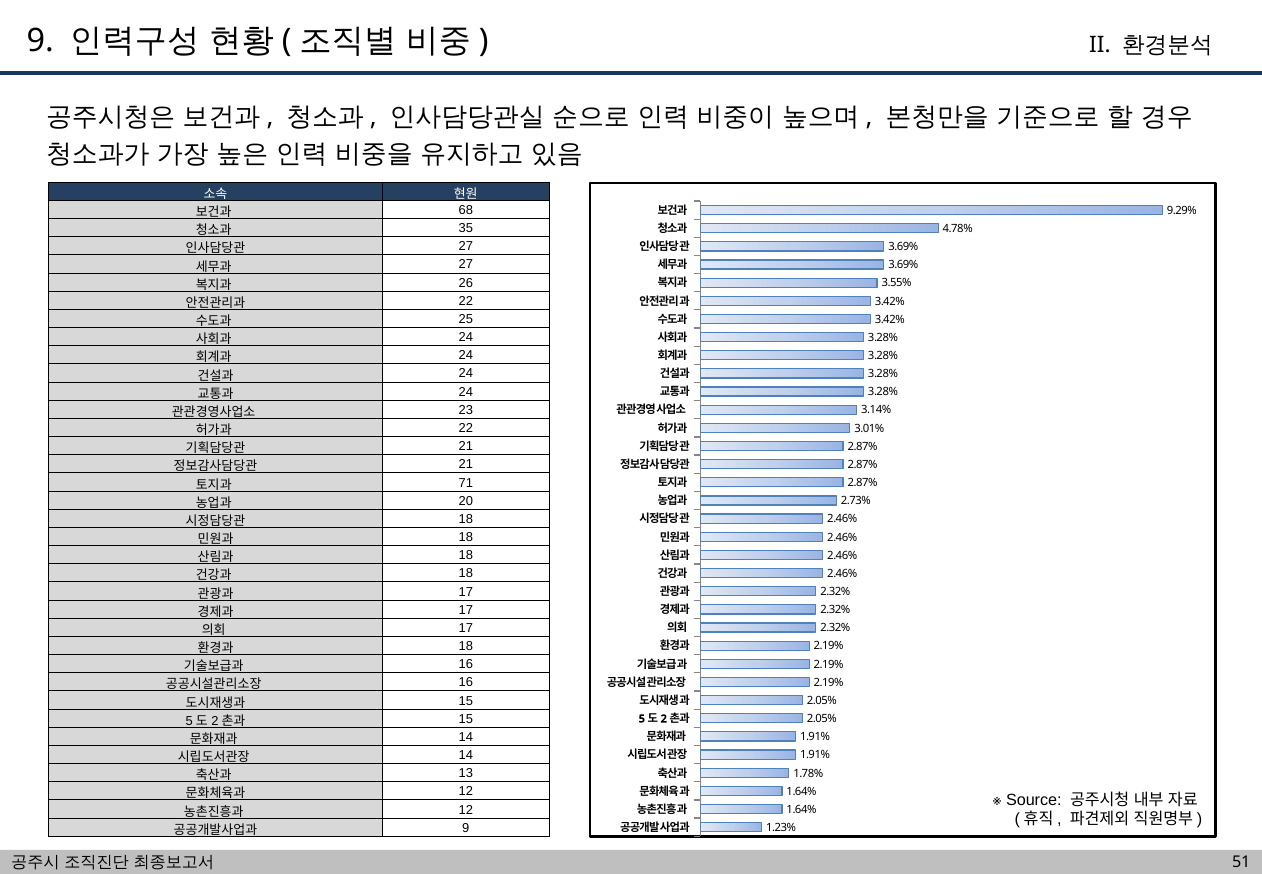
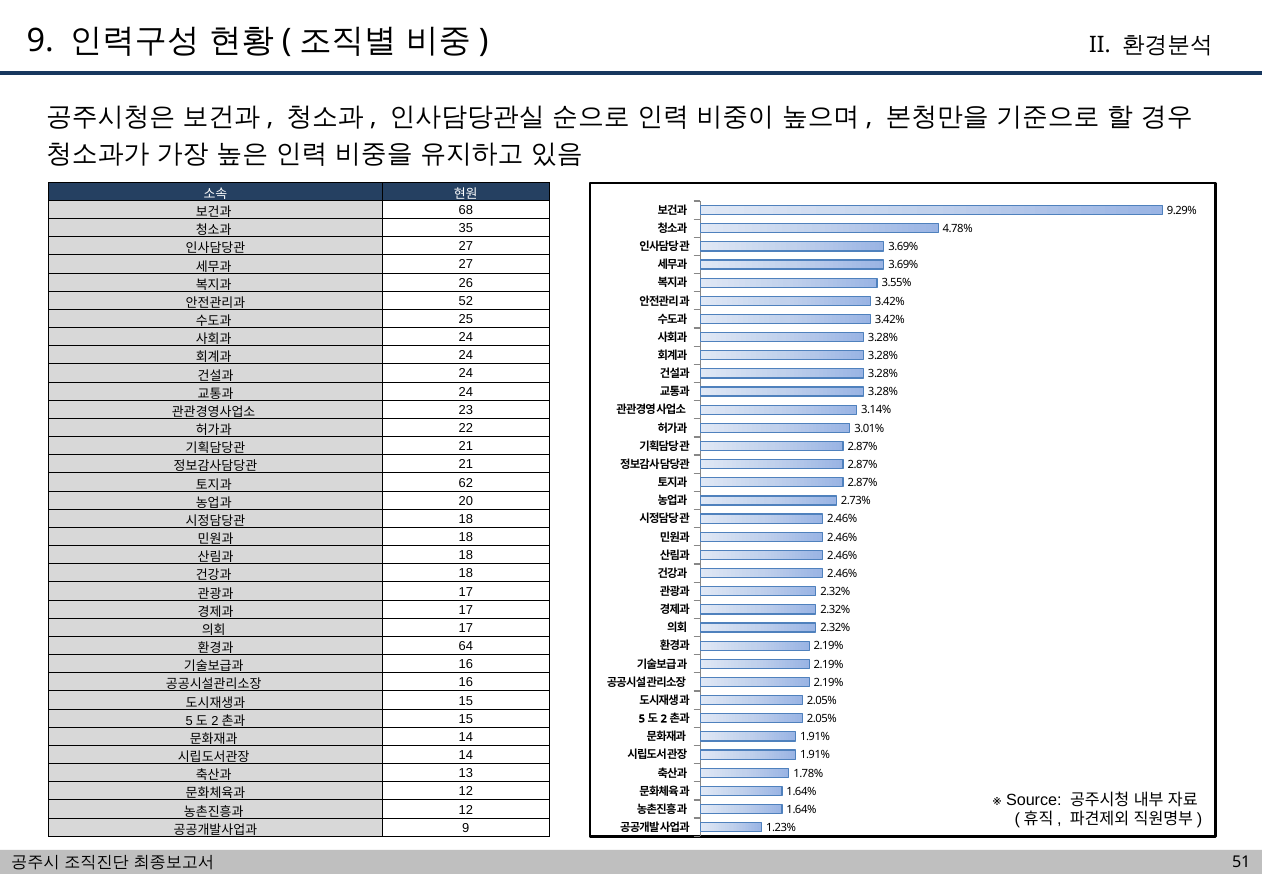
22 at (466, 301): 22 -> 52
71: 71 -> 62
18 at (466, 646): 18 -> 64
